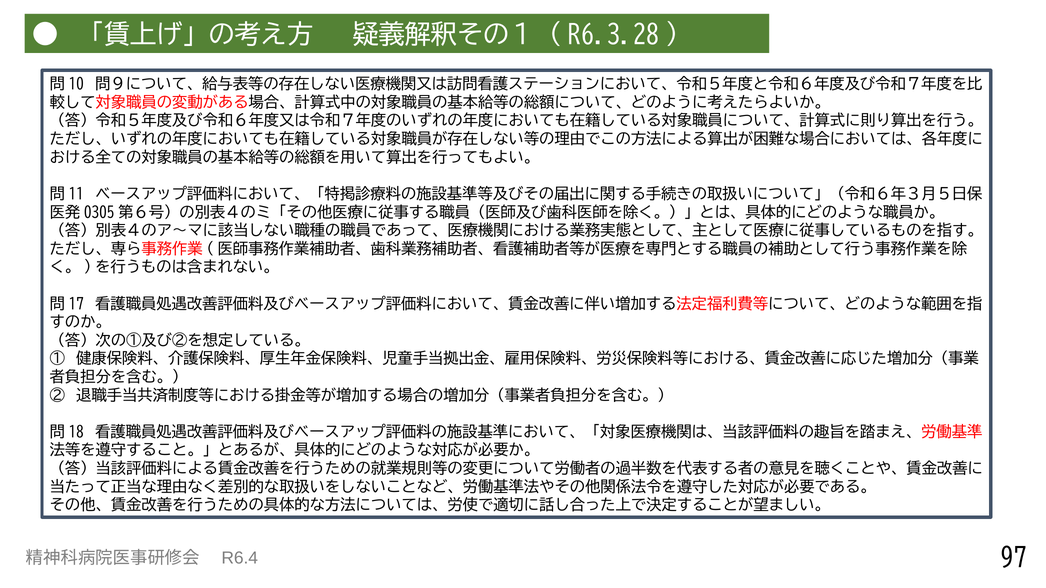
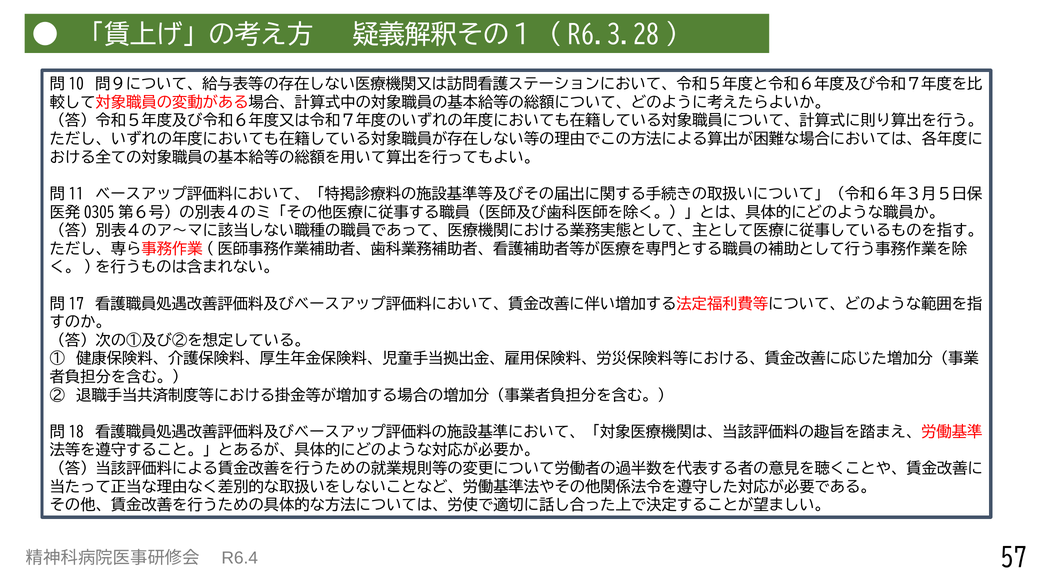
97: 97 -> 57
